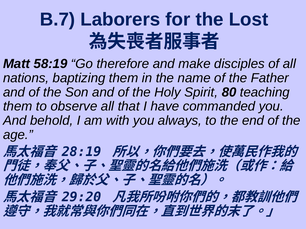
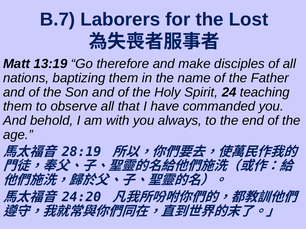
58:19: 58:19 -> 13:19
80: 80 -> 24
29:20: 29:20 -> 24:20
